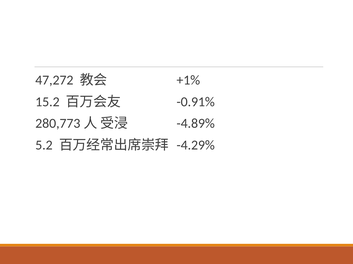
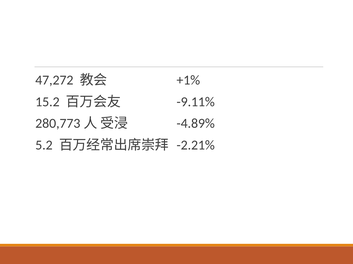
-0.91%: -0.91% -> -9.11%
-4.29%: -4.29% -> -2.21%
